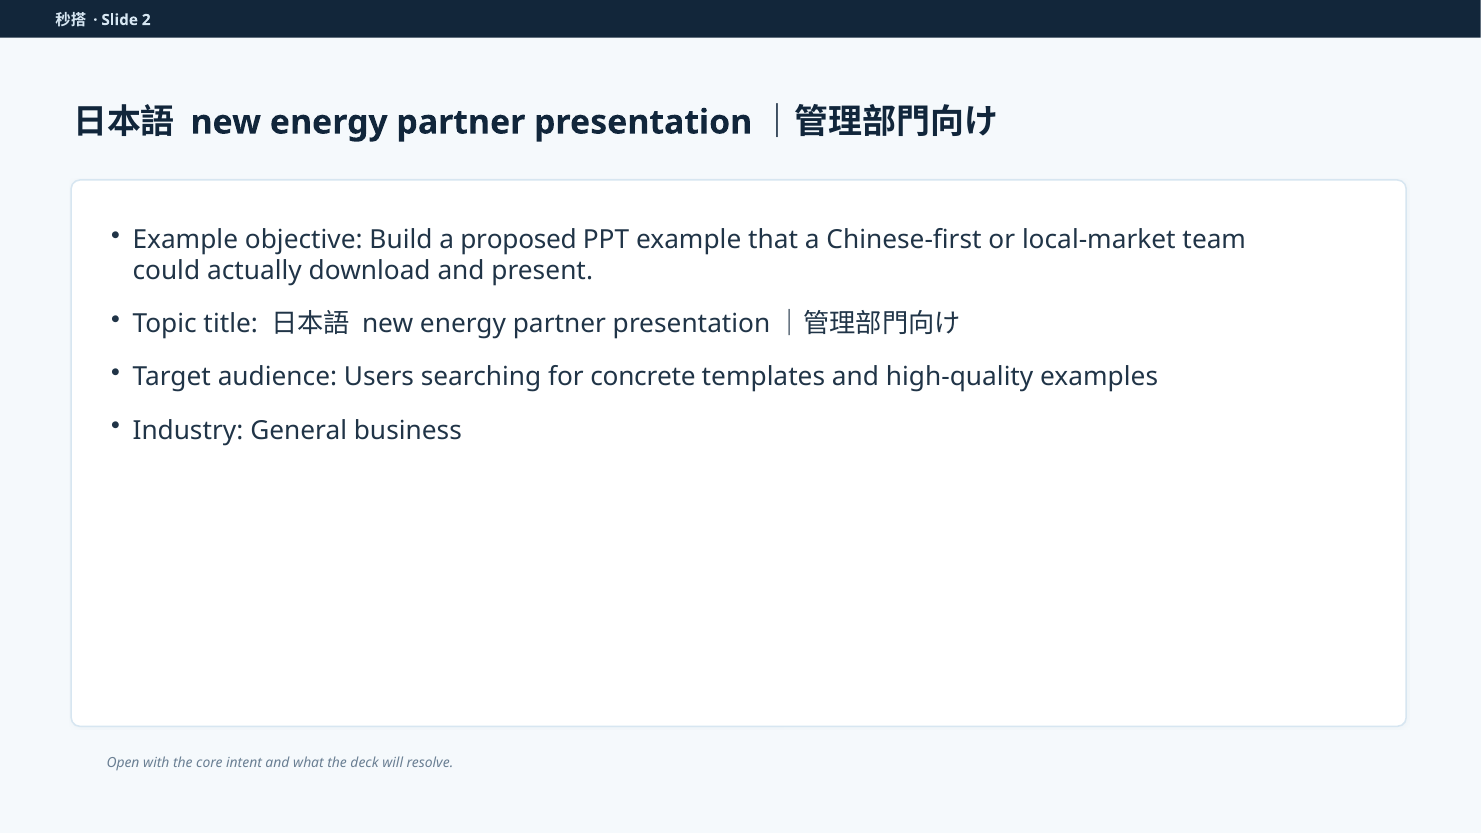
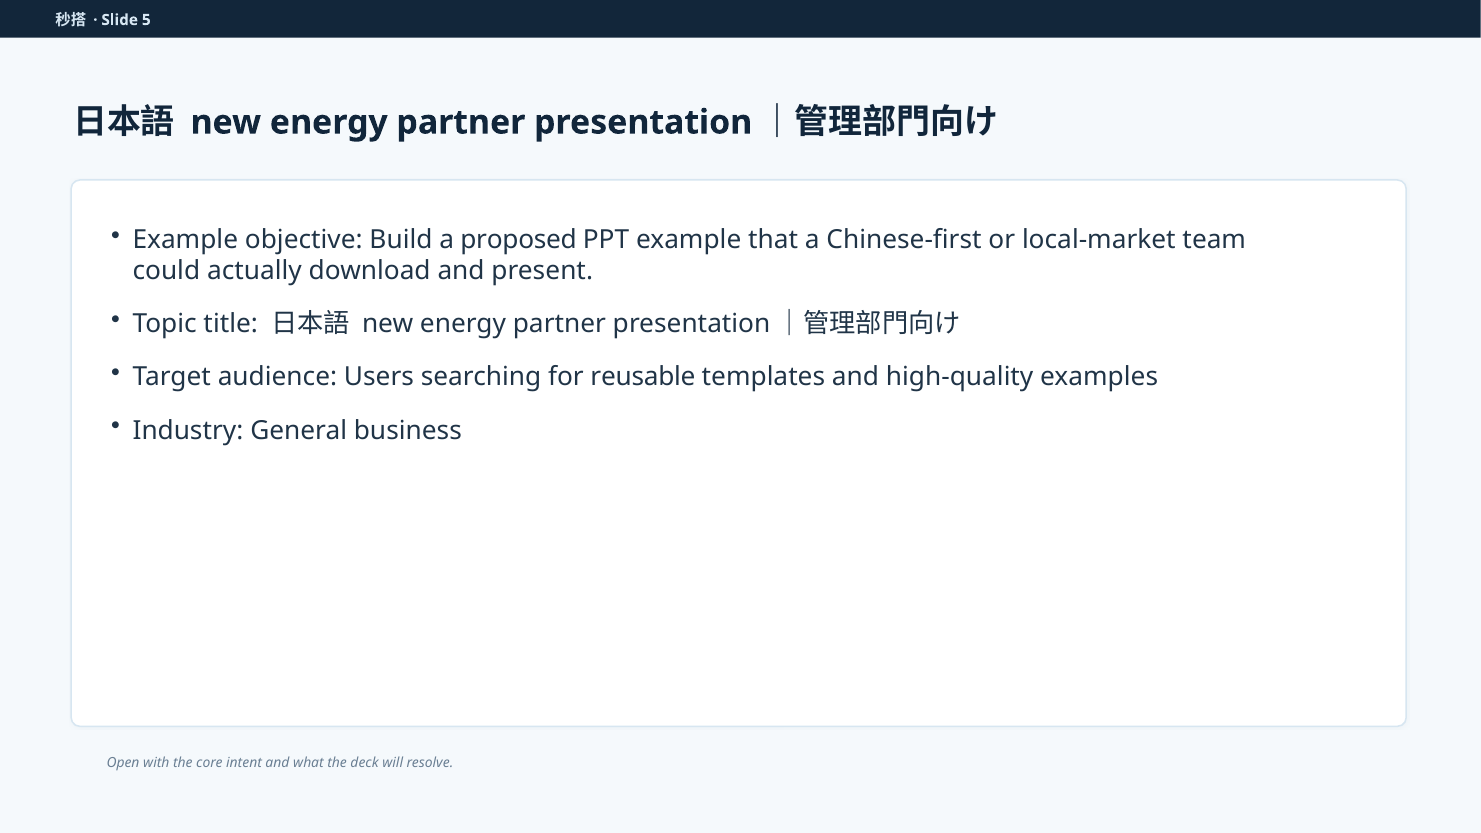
2: 2 -> 5
concrete: concrete -> reusable
